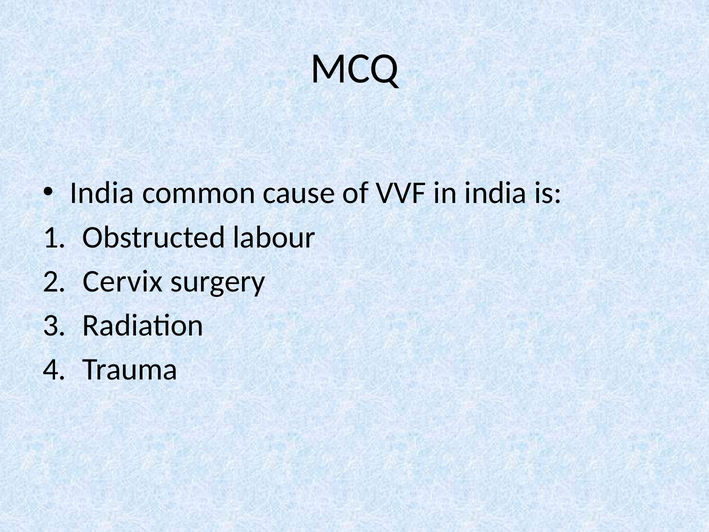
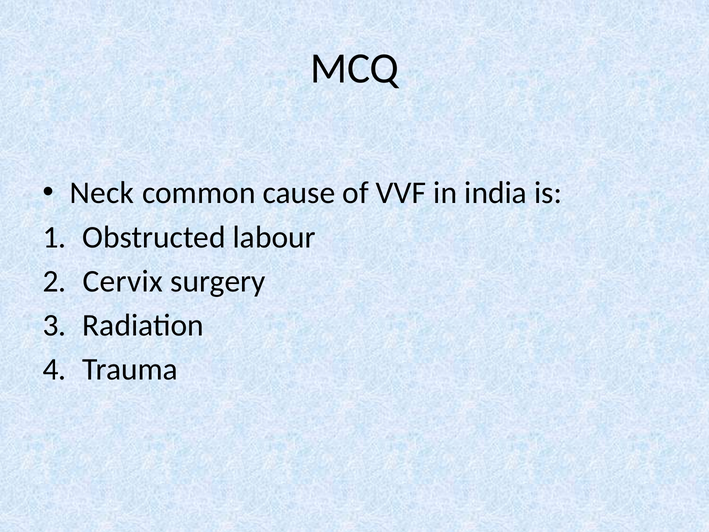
India at (102, 193): India -> Neck
